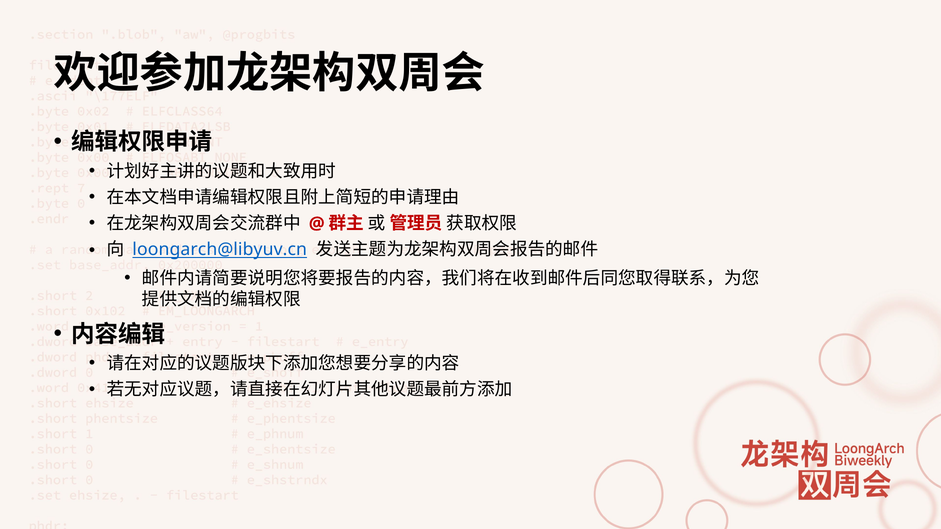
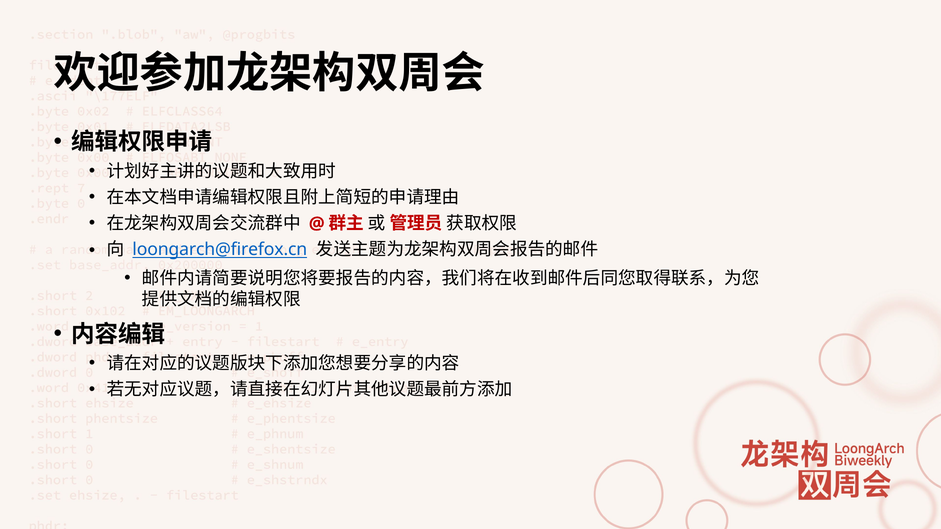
loongarch@libyuv.cn: loongarch@libyuv.cn -> loongarch@firefox.cn
